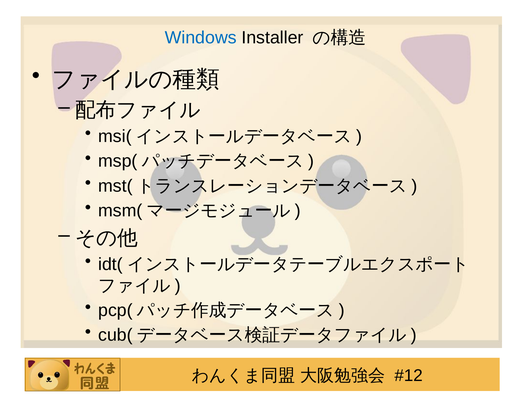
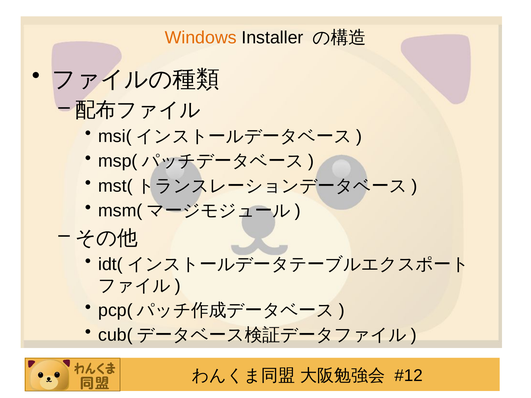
Windows colour: blue -> orange
